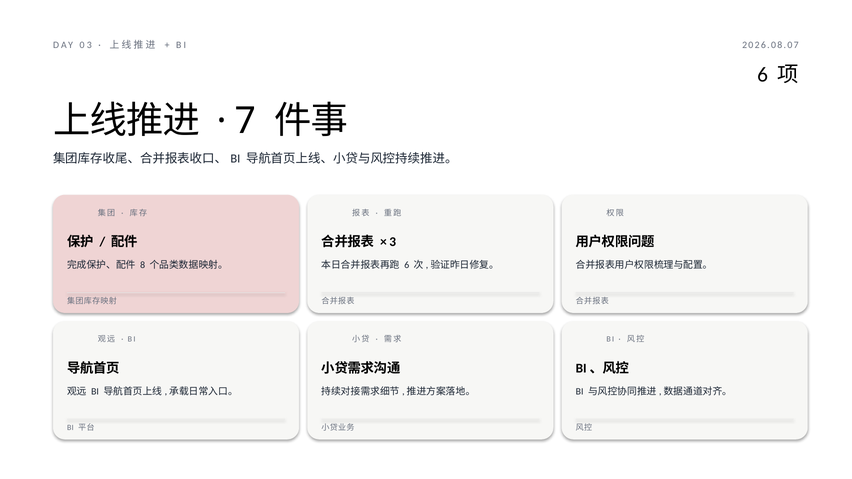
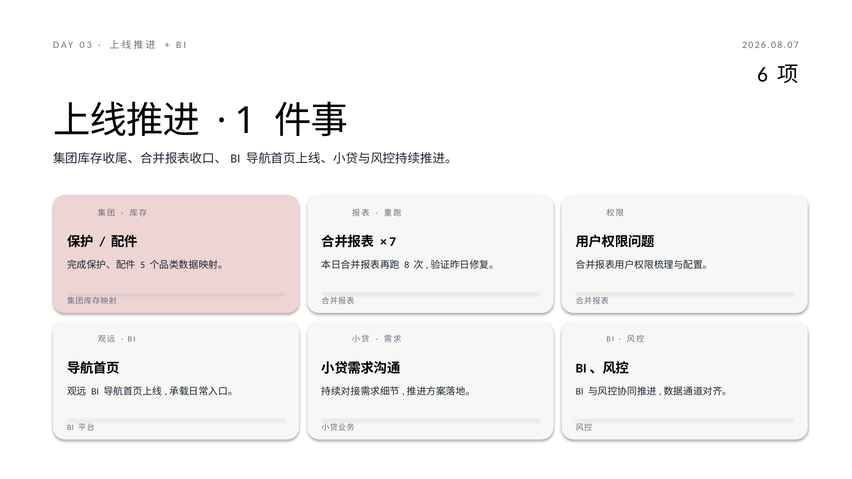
7: 7 -> 1
3: 3 -> 7
8: 8 -> 5
6 at (407, 265): 6 -> 8
